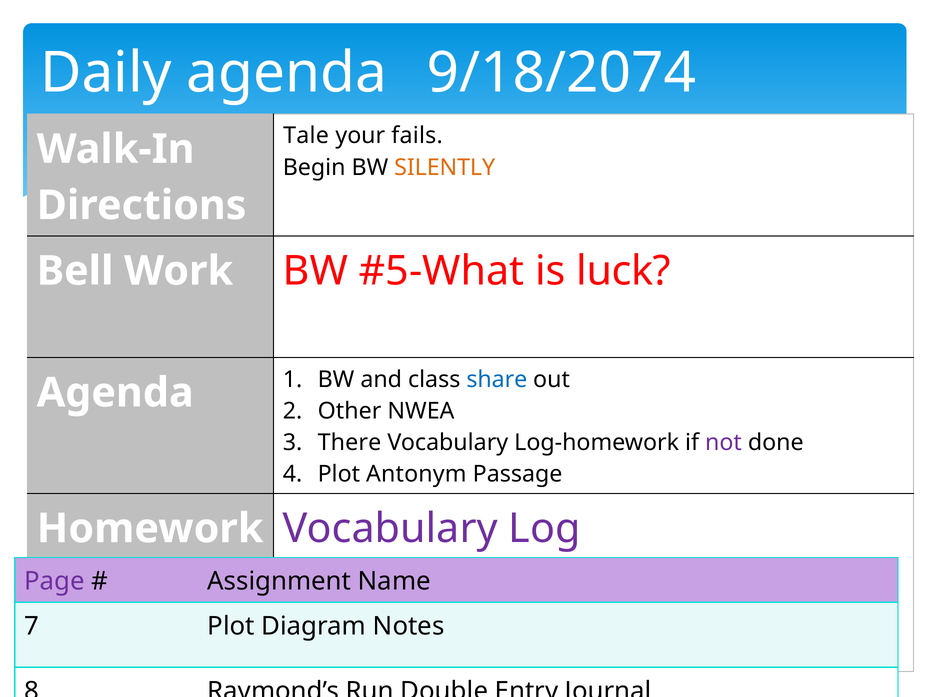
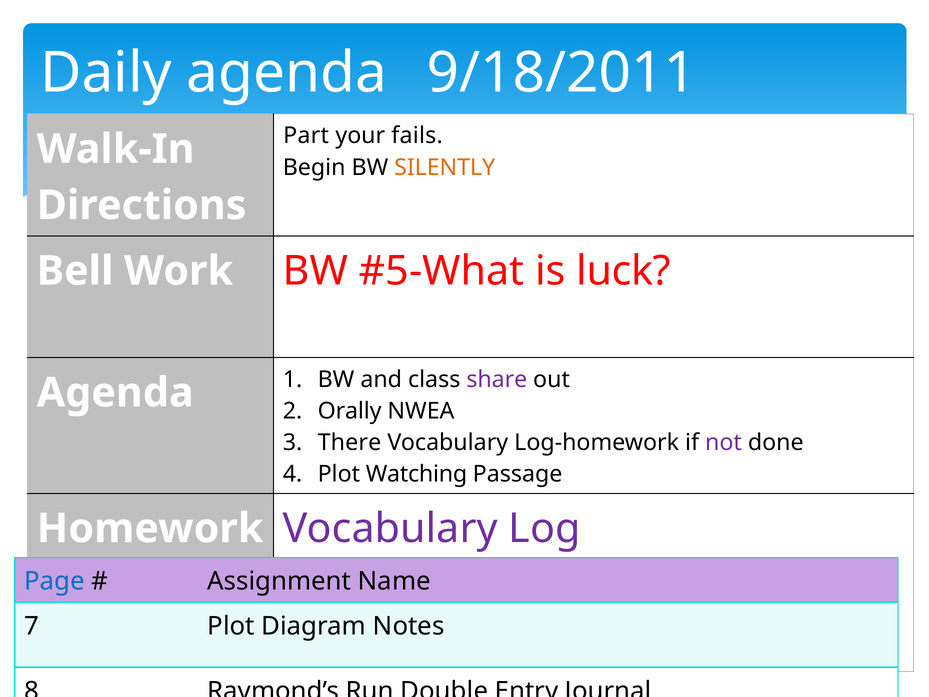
9/18/2074: 9/18/2074 -> 9/18/2011
Tale: Tale -> Part
share colour: blue -> purple
Other: Other -> Orally
Antonym: Antonym -> Watching
Page colour: purple -> blue
